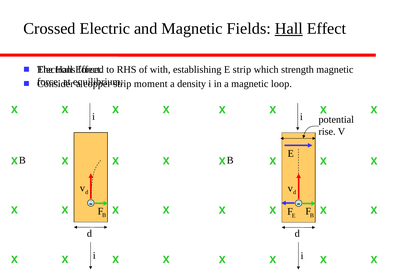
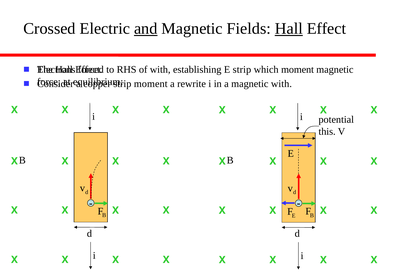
and underline: none -> present
which strength: strength -> moment
density: density -> rewrite
magnetic loop: loop -> with
rise: rise -> this
